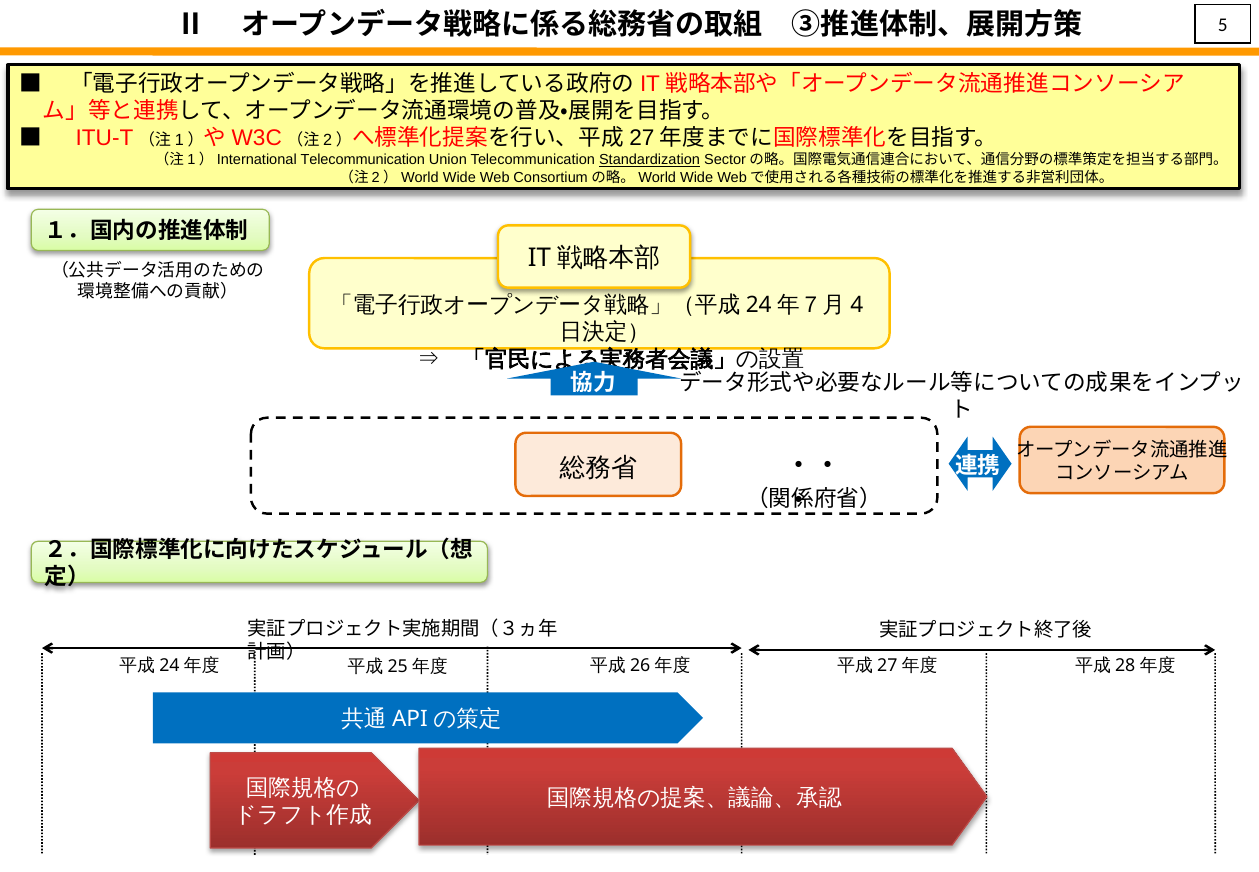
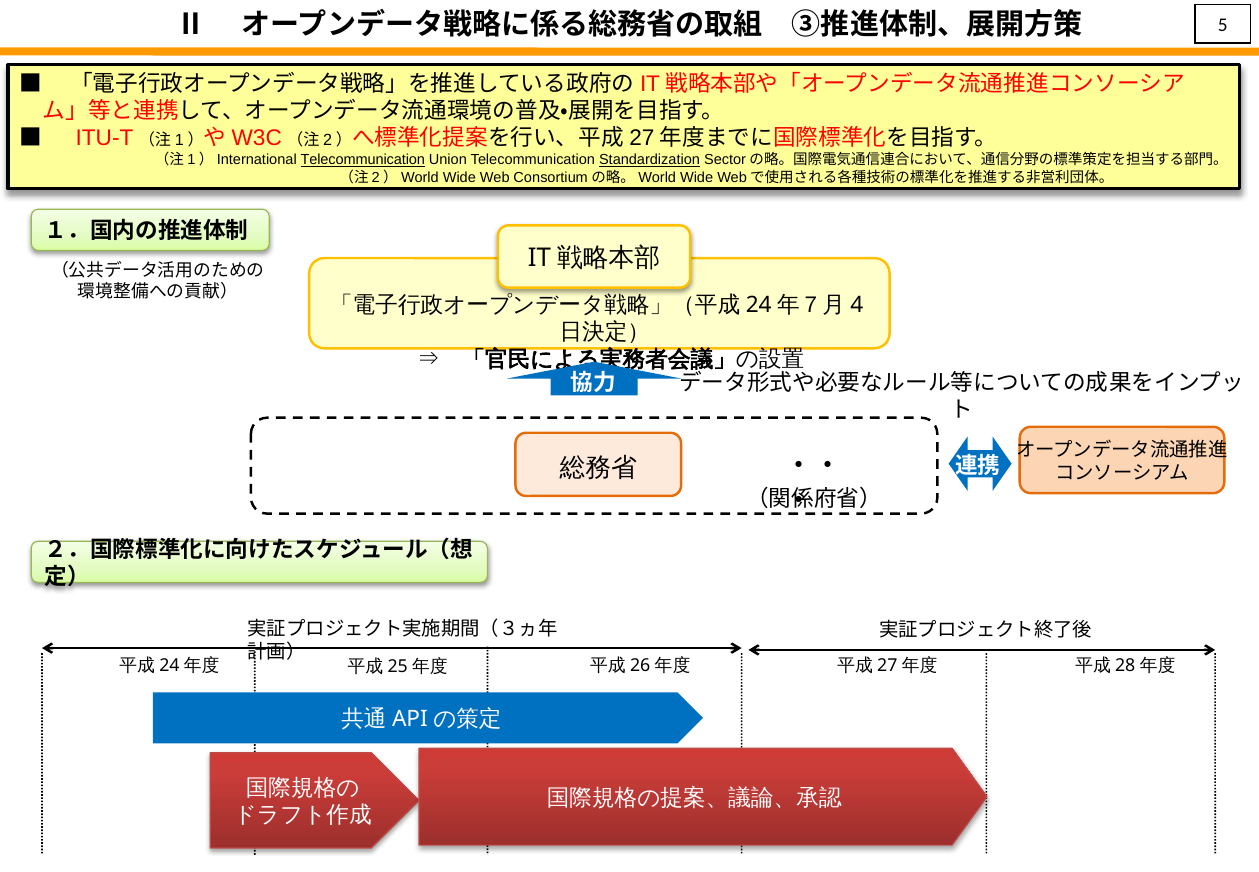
Telecommunication at (363, 160) underline: none -> present
